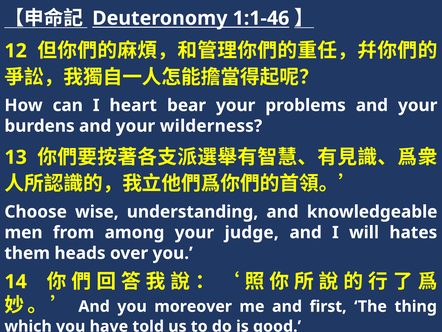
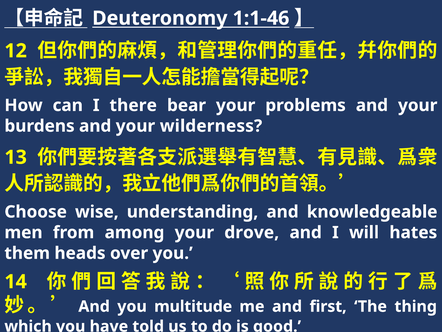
heart: heart -> there
judge: judge -> drove
moreover: moreover -> multitude
